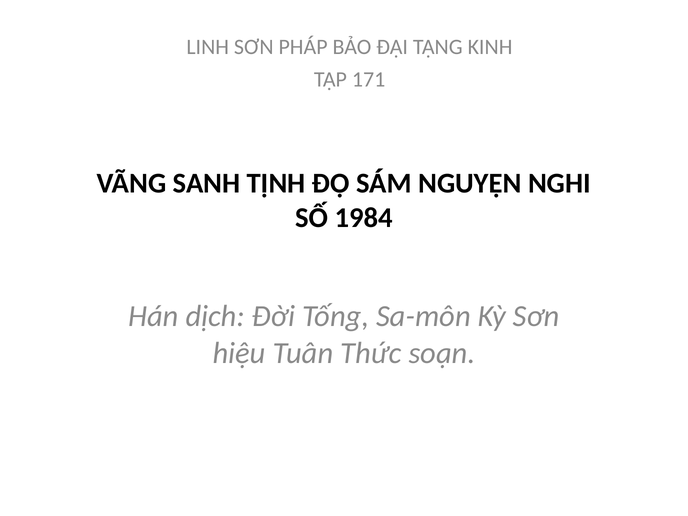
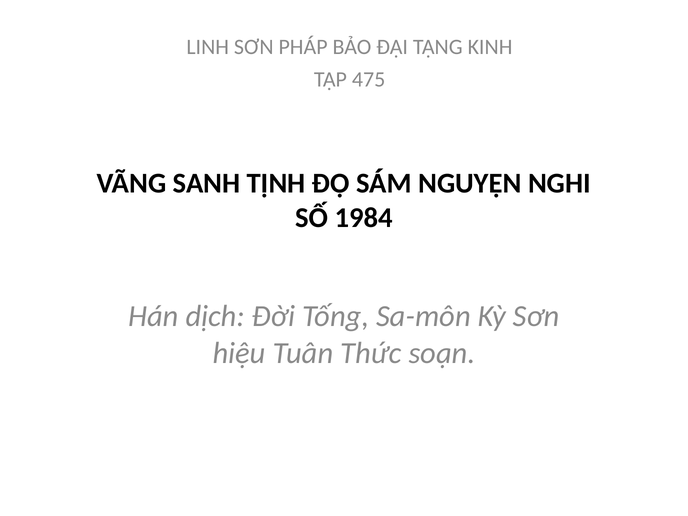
171: 171 -> 475
